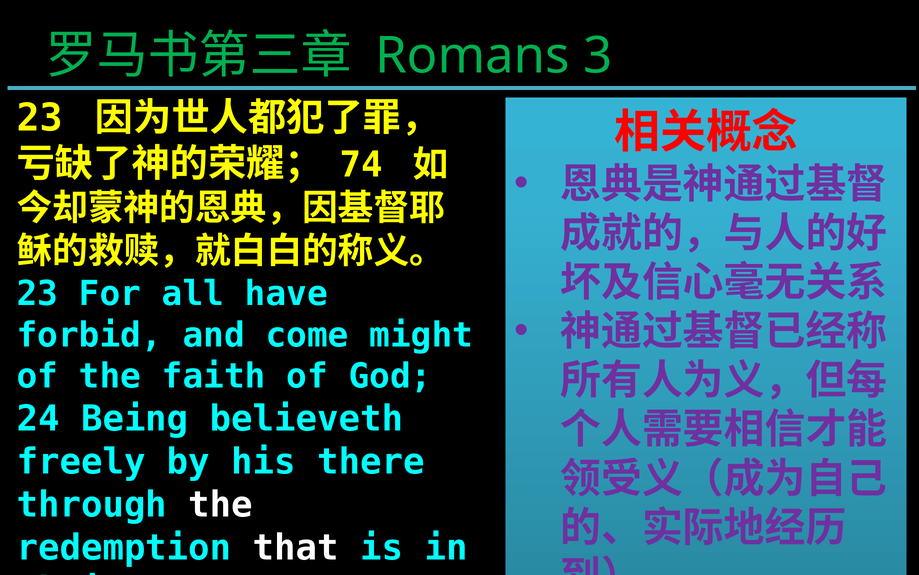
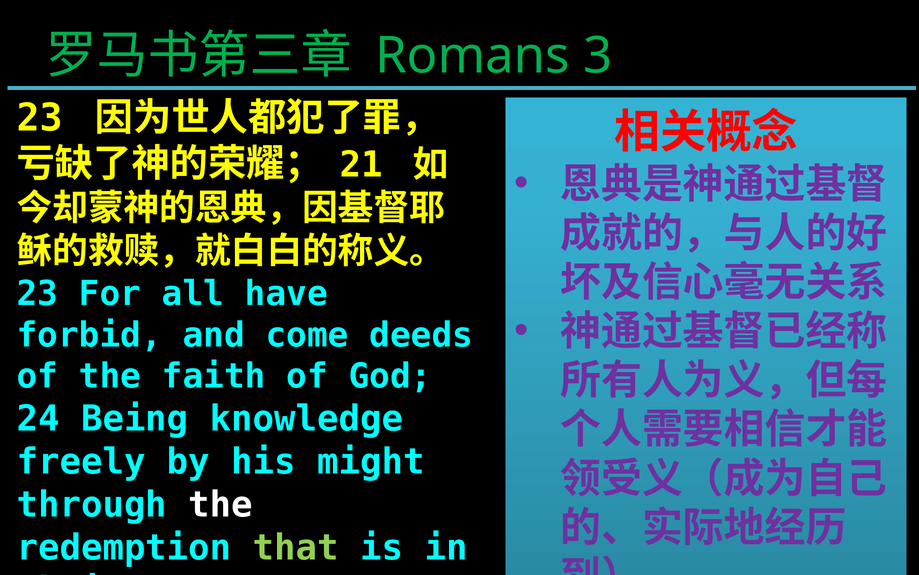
74: 74 -> 21
might: might -> deeds
believeth: believeth -> knowledge
there: there -> might
that colour: white -> light green
